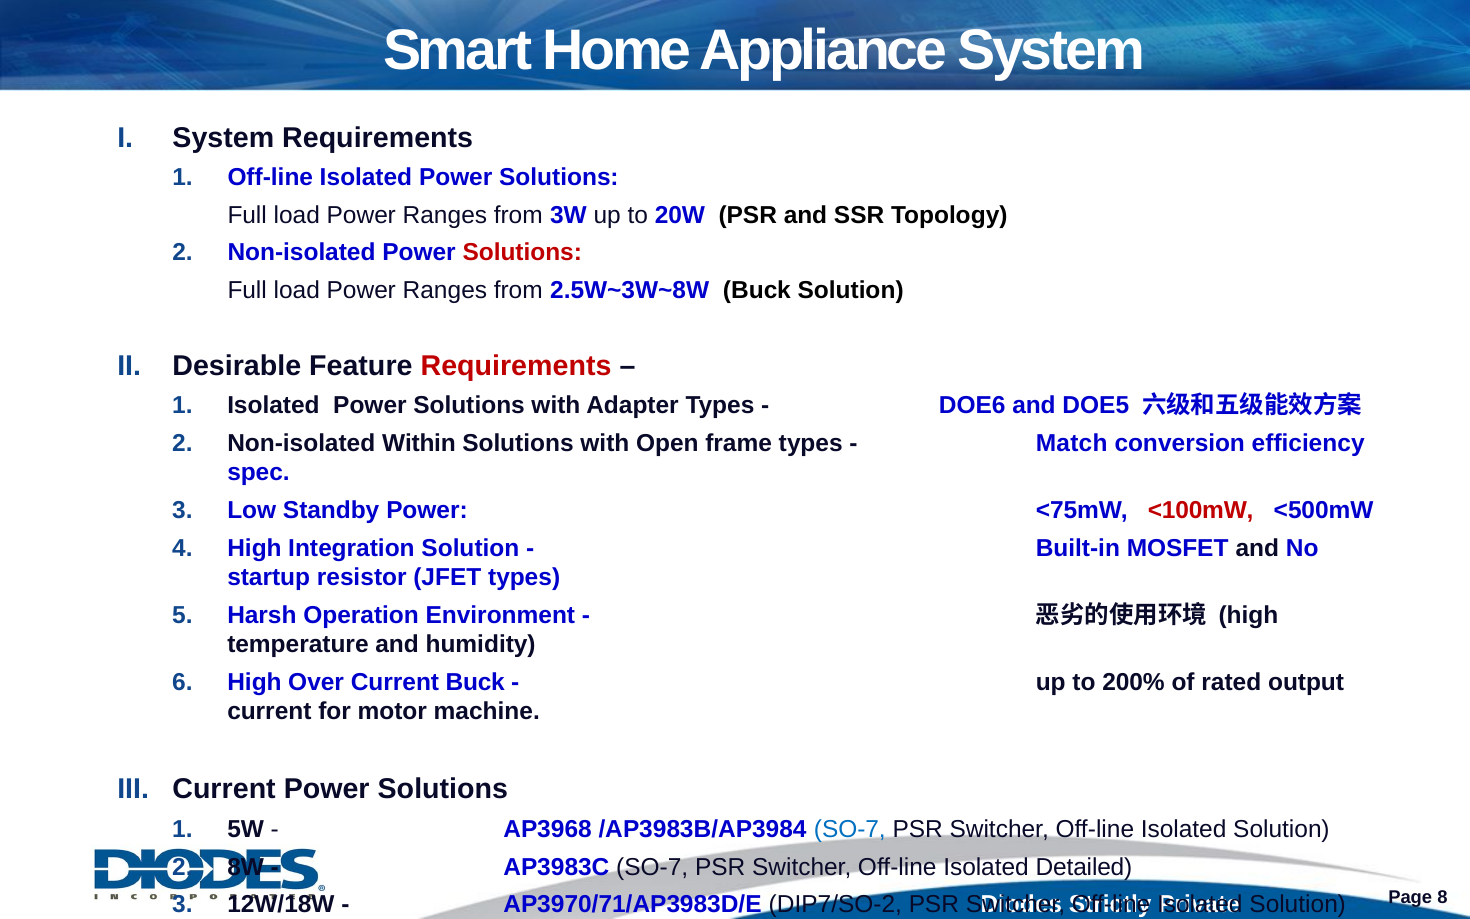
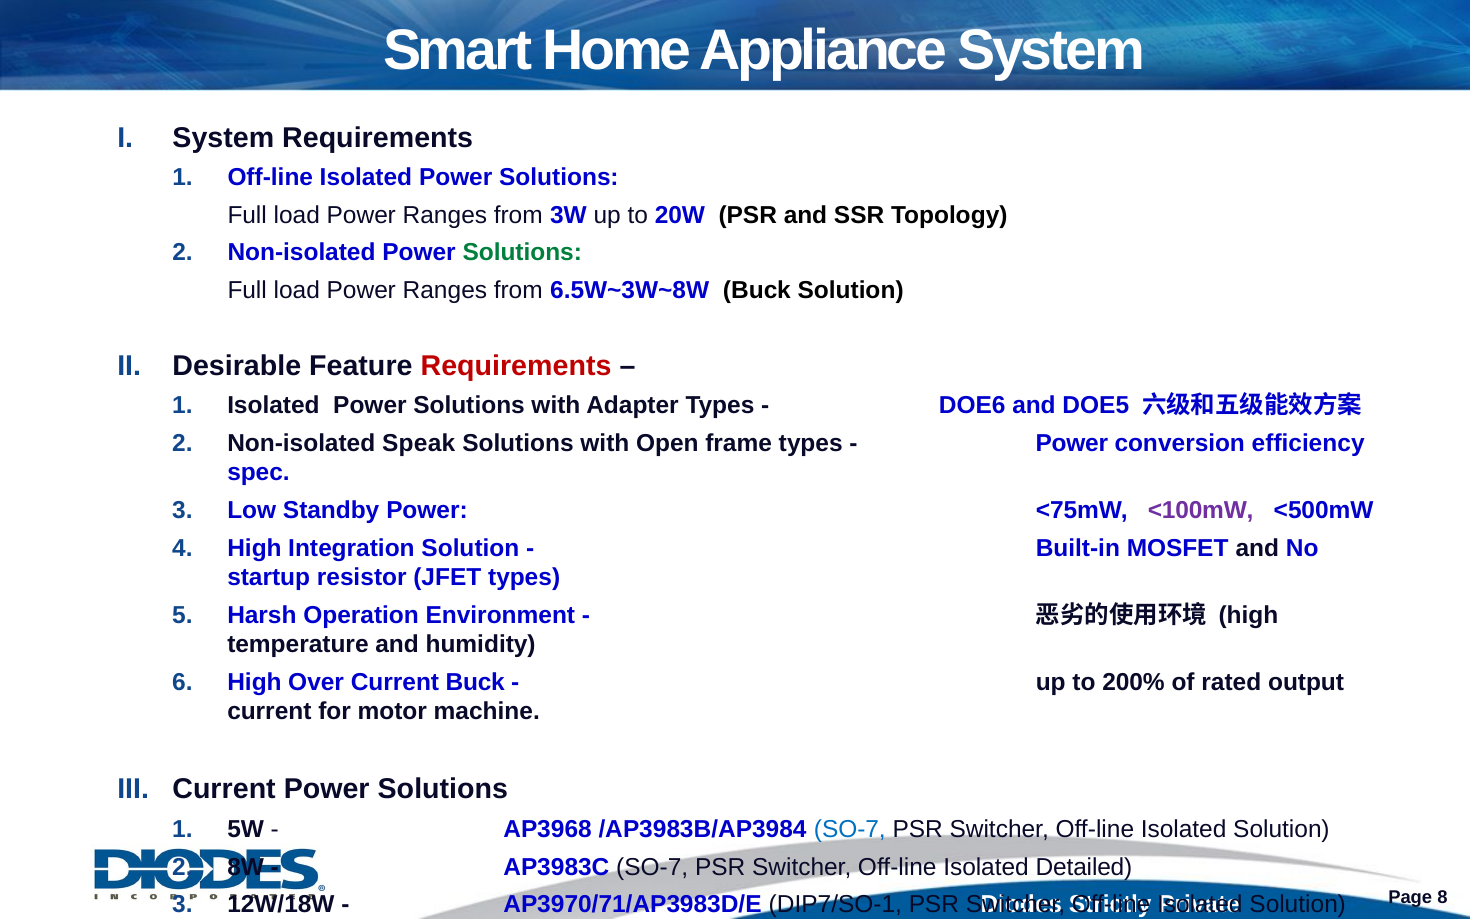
Solutions at (522, 253) colour: red -> green
2.5W~3W~8W: 2.5W~3W~8W -> 6.5W~3W~8W
Within: Within -> Speak
Match at (1072, 443): Match -> Power
<100mW colour: red -> purple
DIP7/SO-2: DIP7/SO-2 -> DIP7/SO-1
